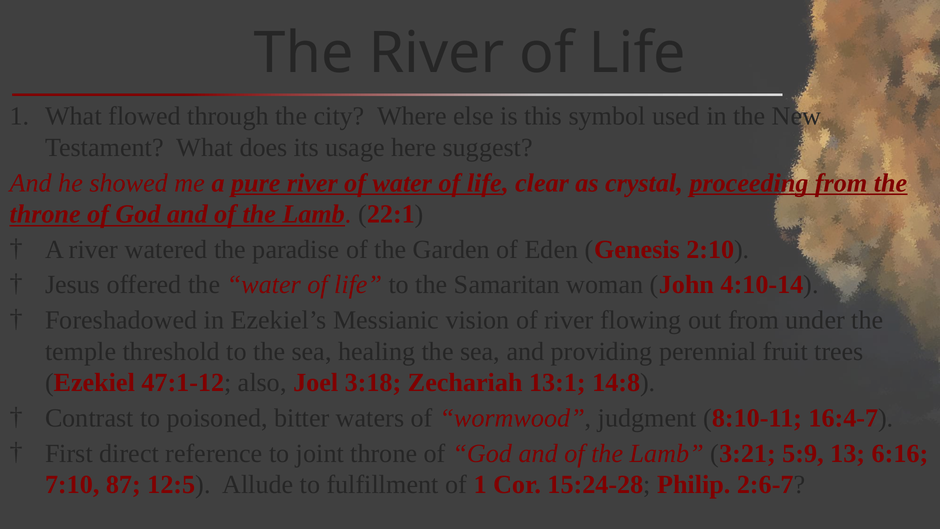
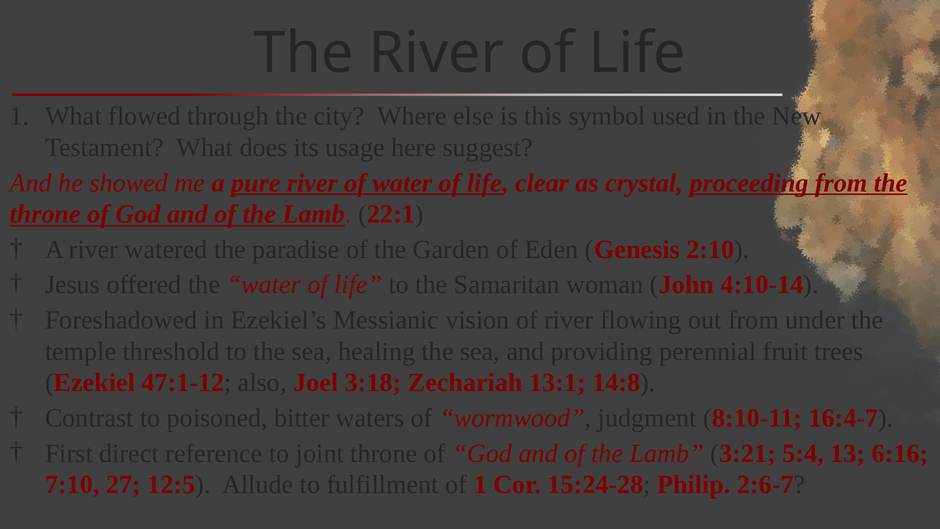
5:9: 5:9 -> 5:4
87: 87 -> 27
